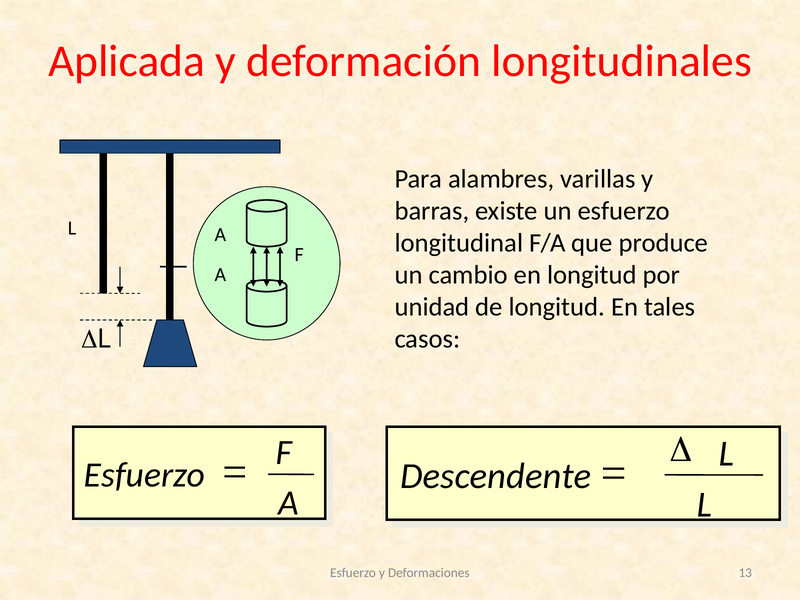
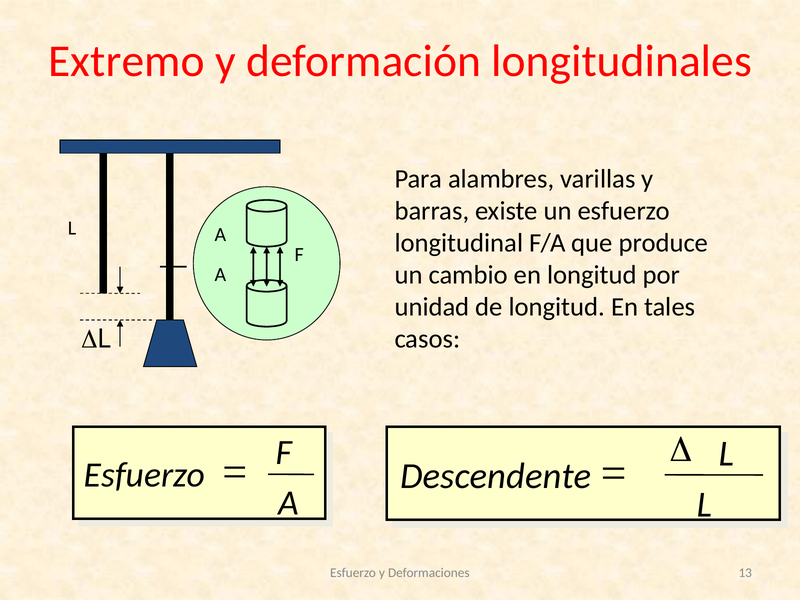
Aplicada: Aplicada -> Extremo
